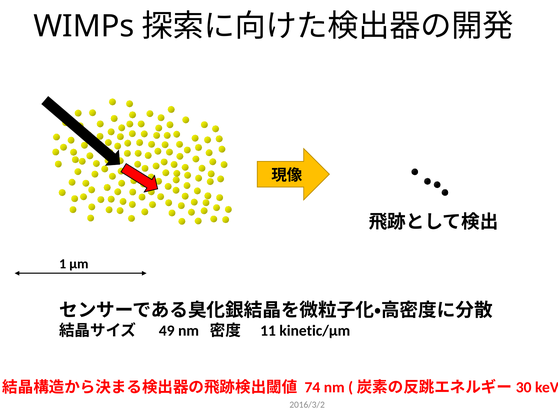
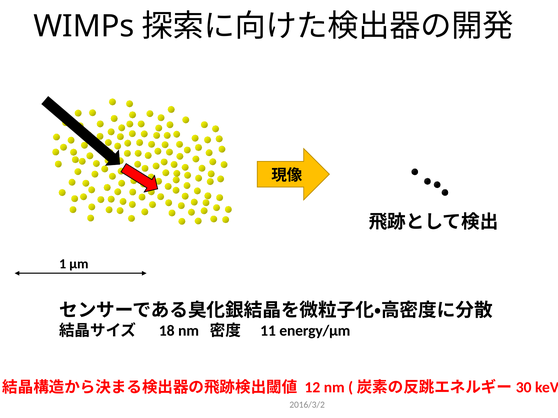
49: 49 -> 18
kinetic/μm: kinetic/μm -> energy/μm
74: 74 -> 12
